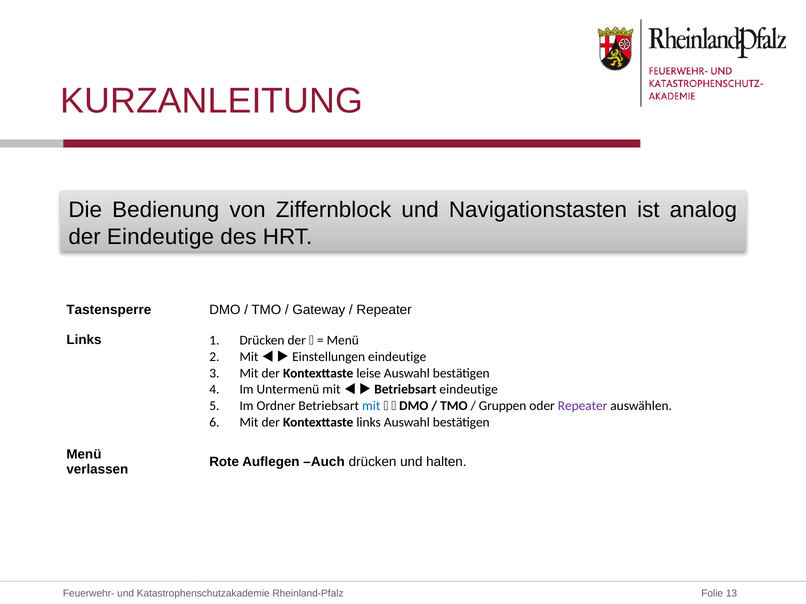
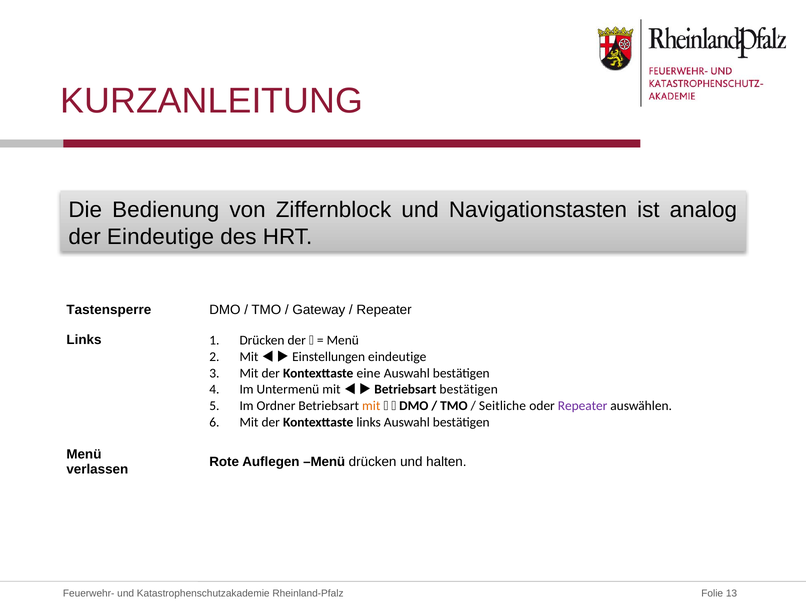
leise: leise -> eine
Betriebsart eindeutige: eindeutige -> bestätigen
mit at (371, 406) colour: blue -> orange
Gruppen: Gruppen -> Seitliche
Auflegen Auch: Auch -> Menü
